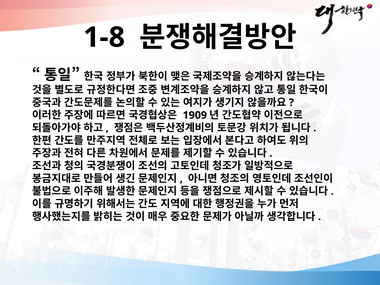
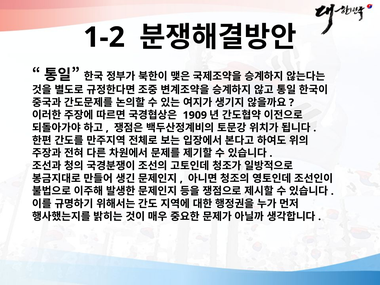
1-8: 1-8 -> 1-2
